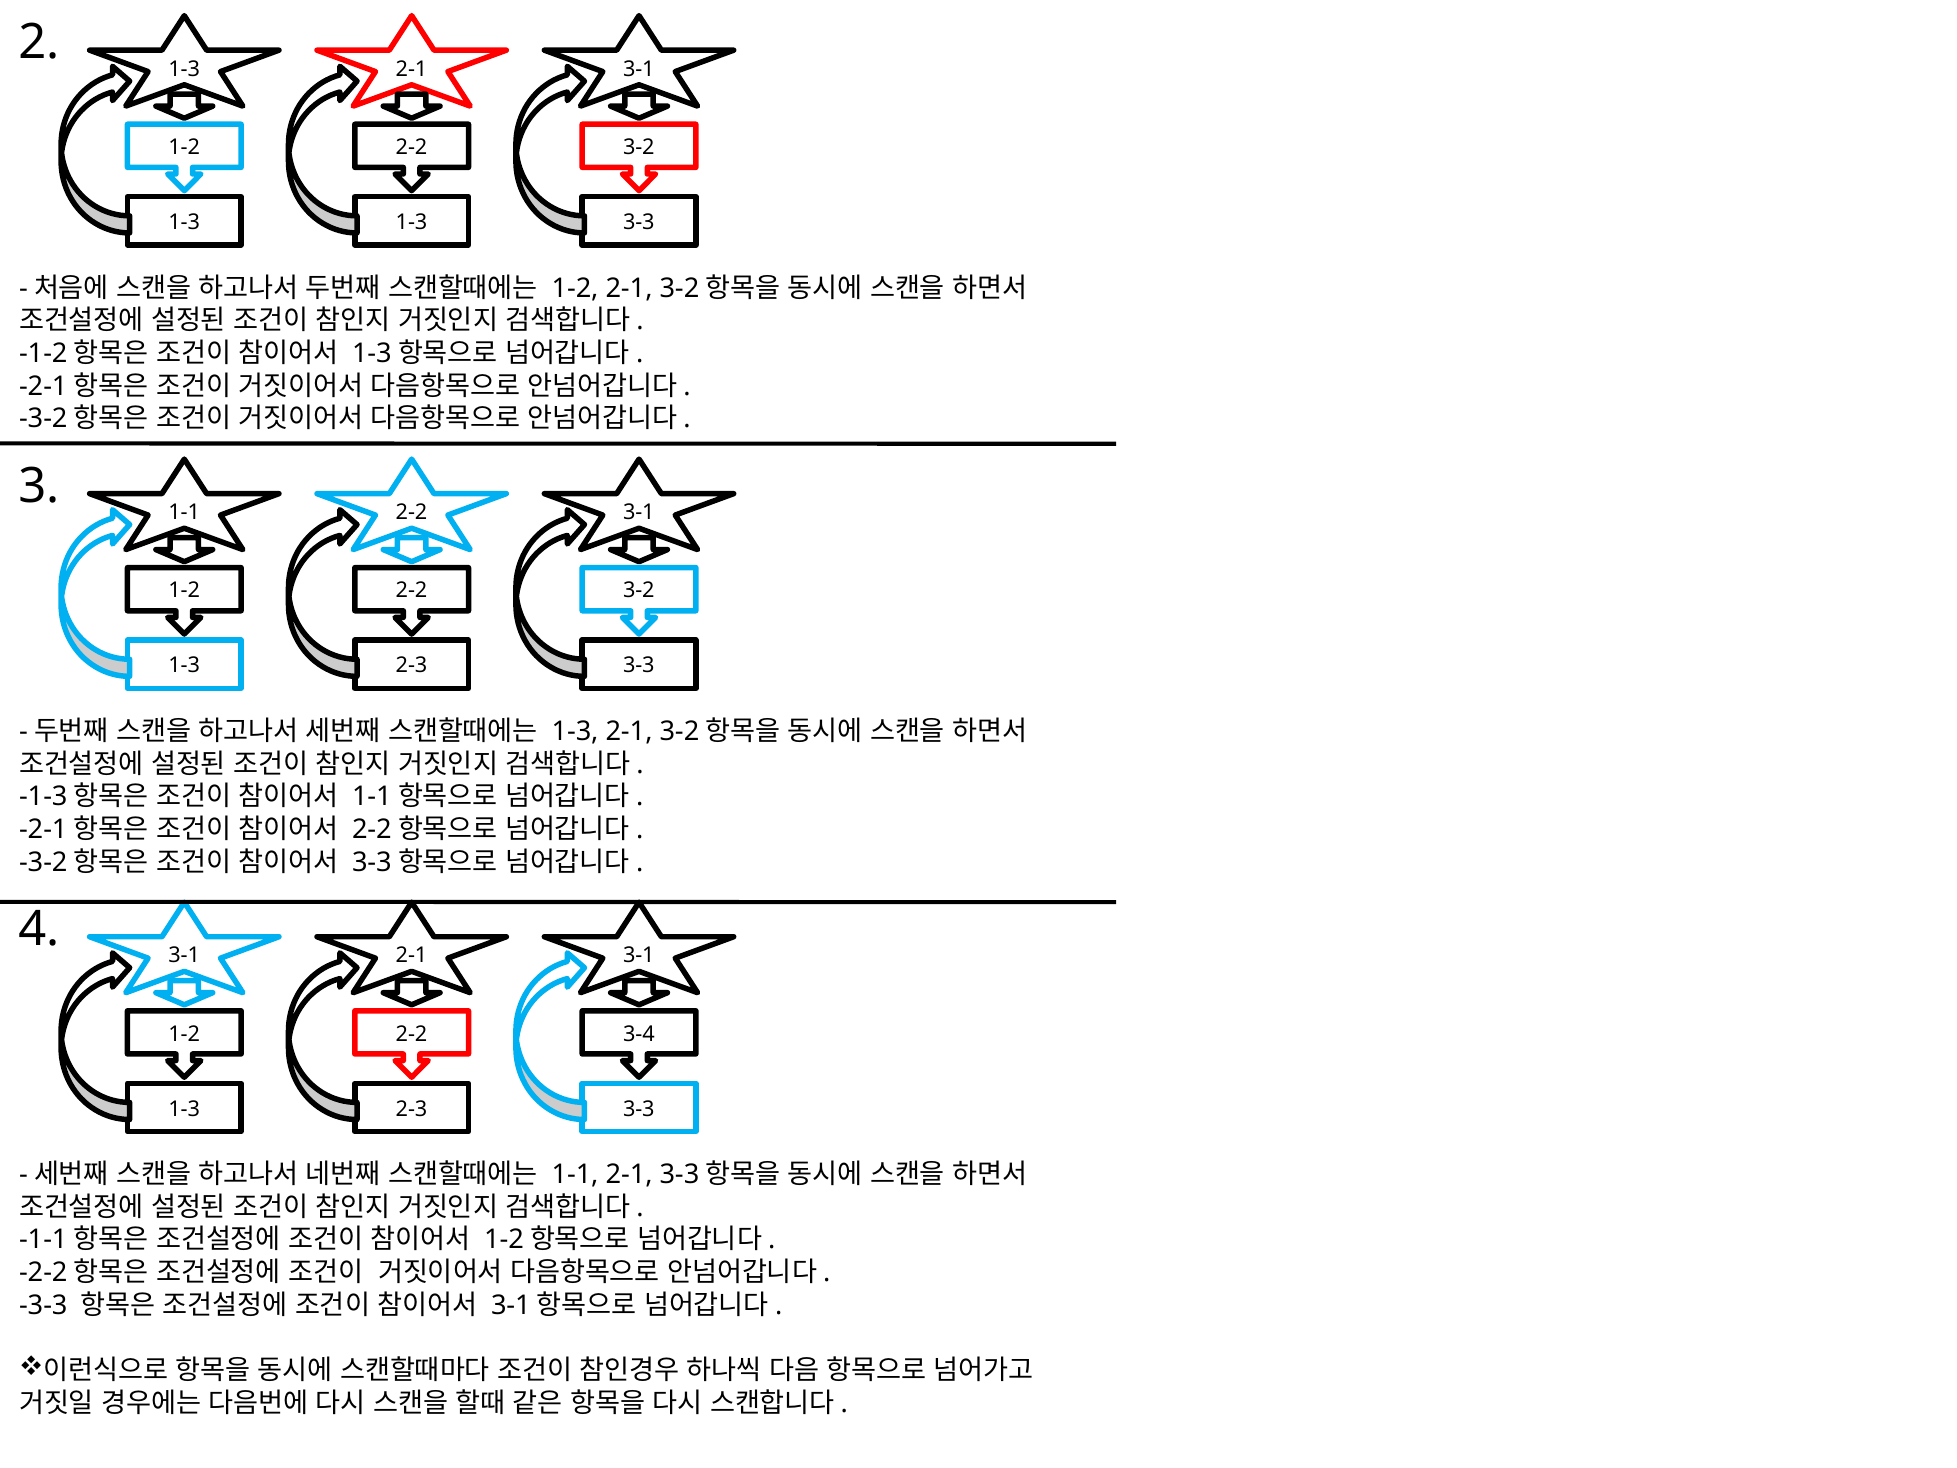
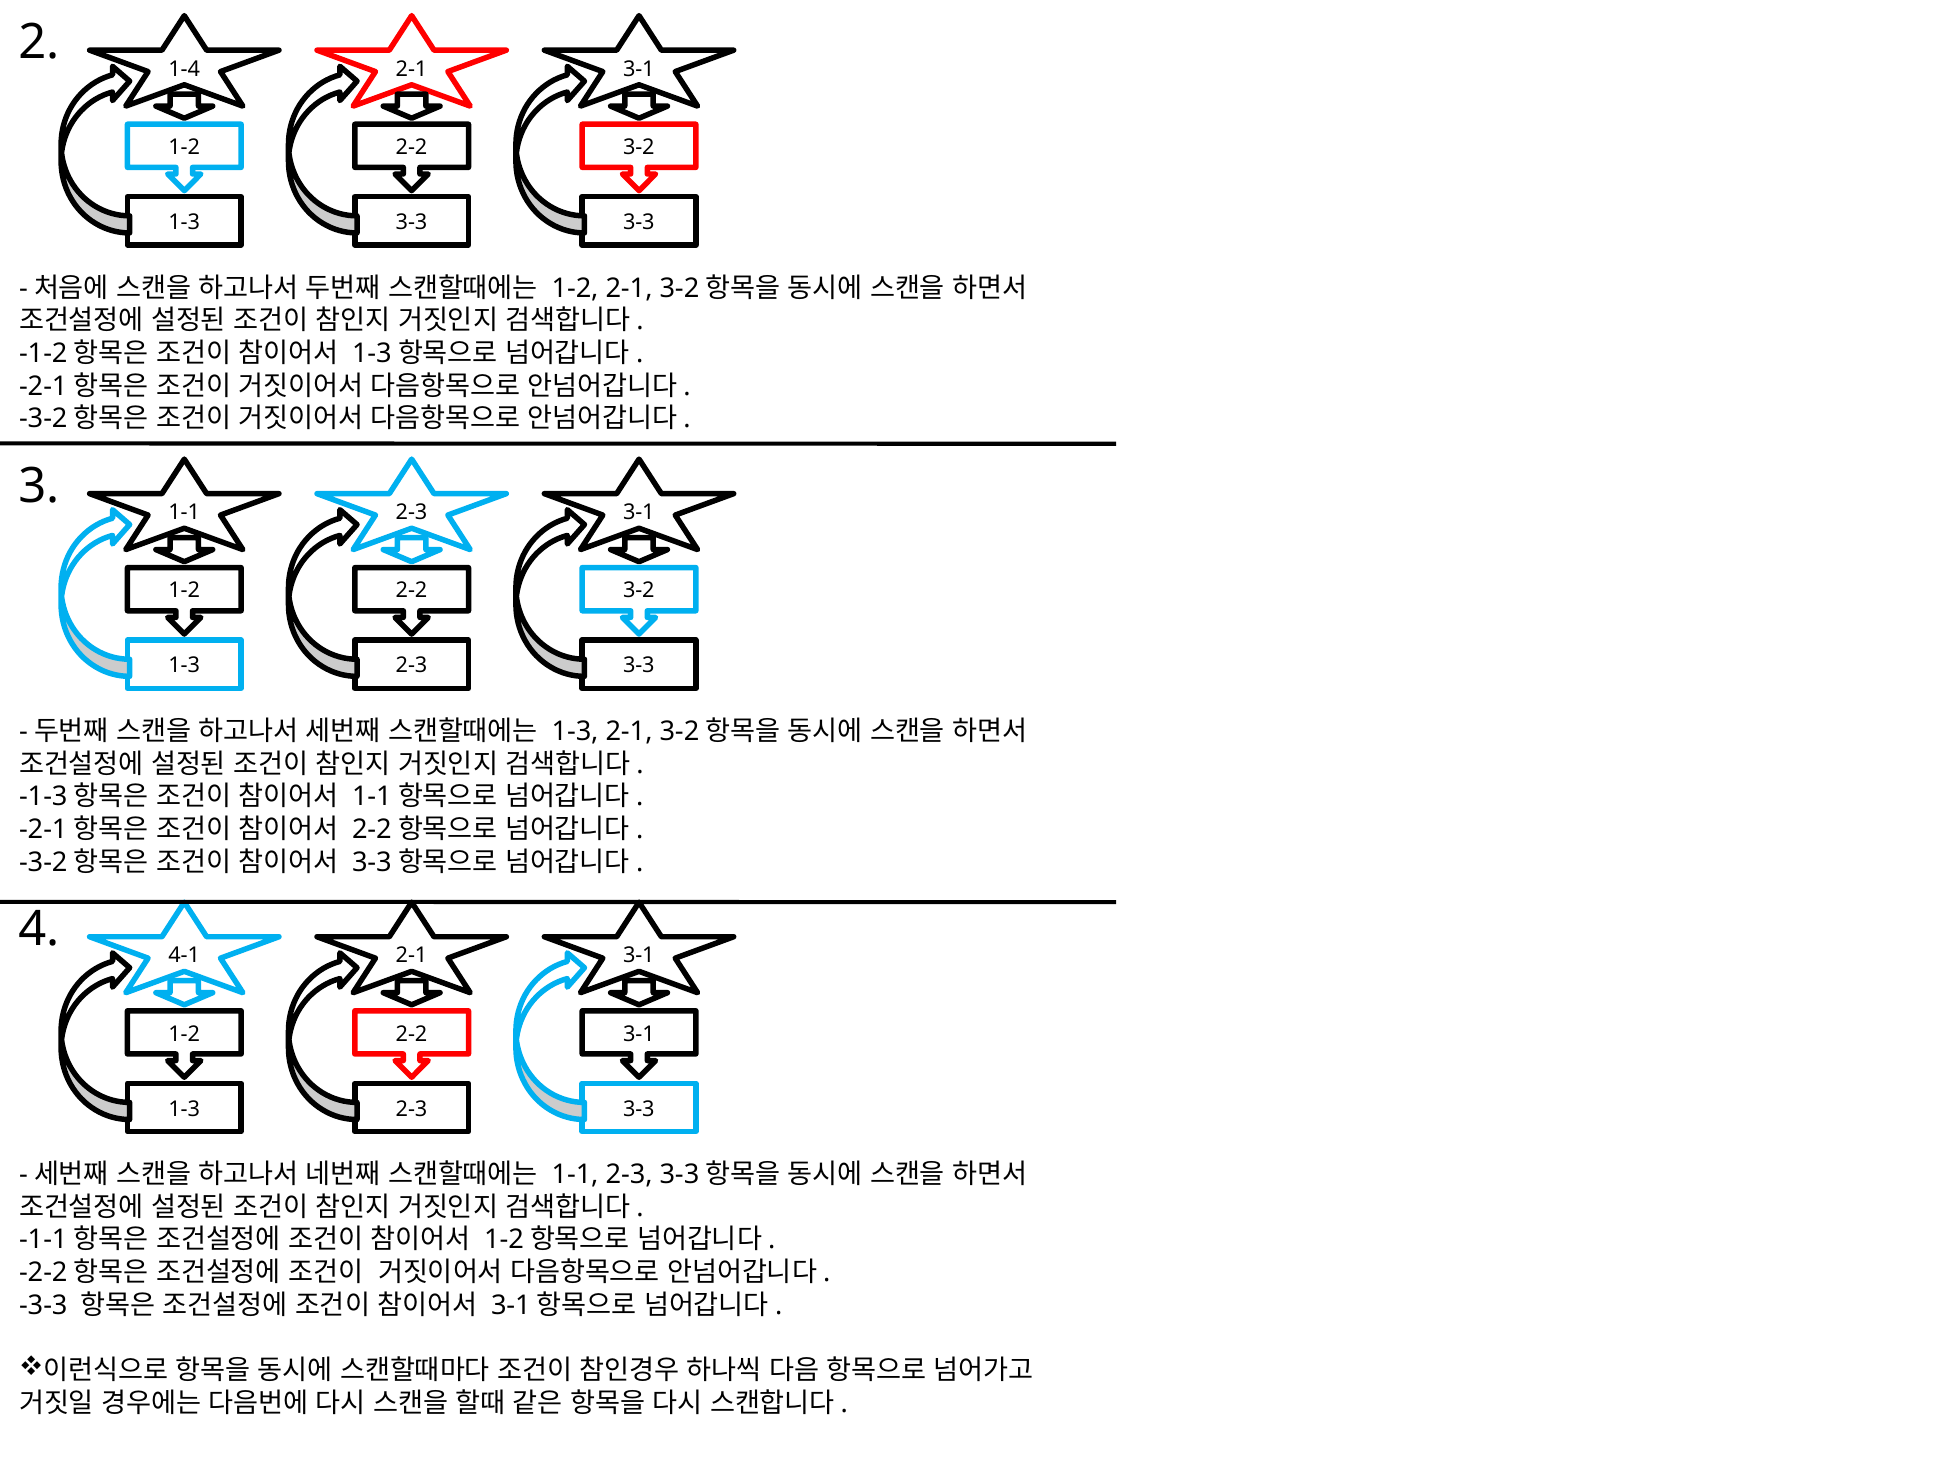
1-3 at (184, 69): 1-3 -> 1-4
1-3 at (411, 222): 1-3 -> 3-3
2-2 at (411, 512): 2-2 -> 2-3
3-1 at (184, 955): 3-1 -> 4-1
3-4 at (639, 1034): 3-4 -> 3-1
1-1 2-1: 2-1 -> 2-3
